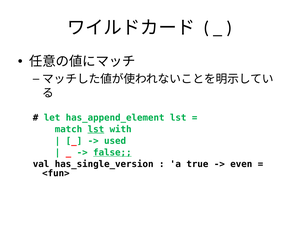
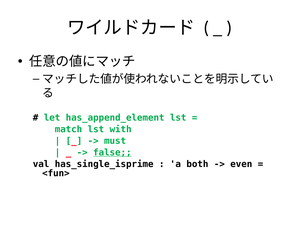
lst at (96, 129) underline: present -> none
used: used -> must
has_single_version: has_single_version -> has_single_isprime
true: true -> both
